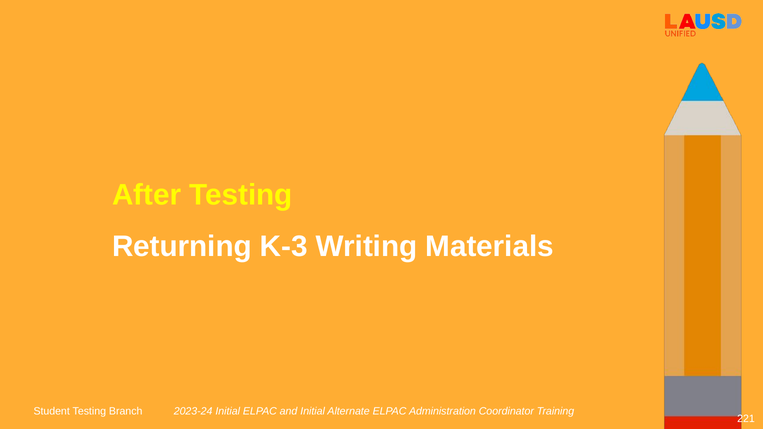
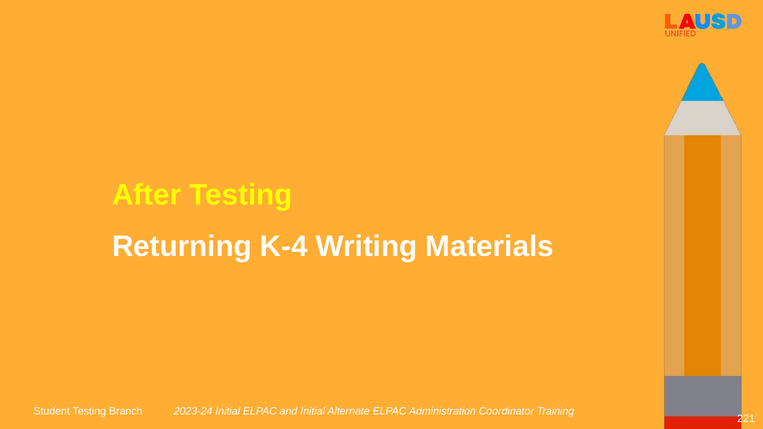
K-3: K-3 -> K-4
